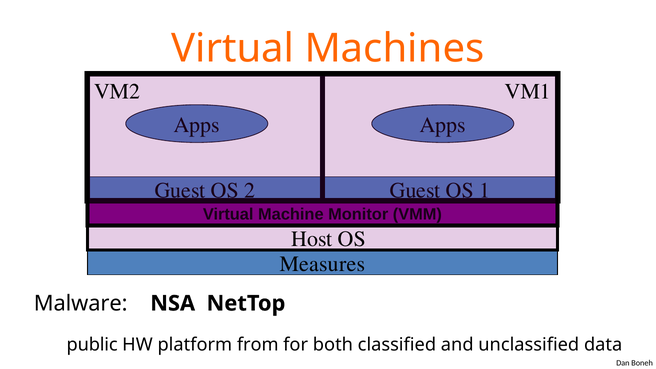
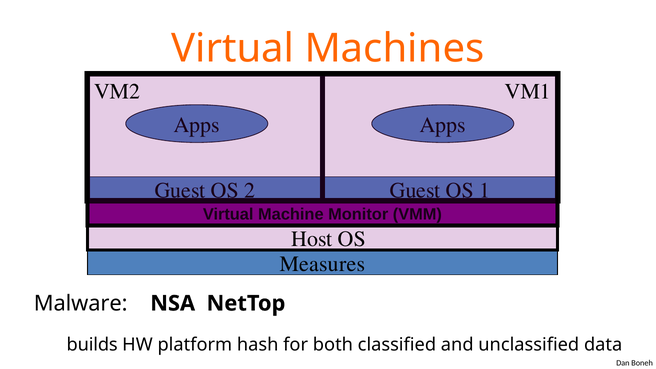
public: public -> builds
from: from -> hash
